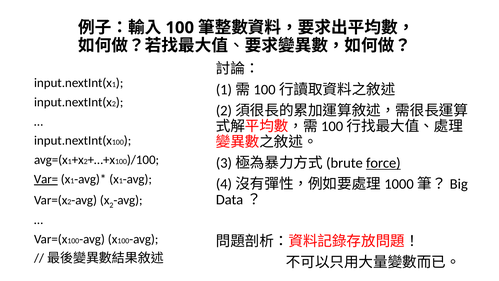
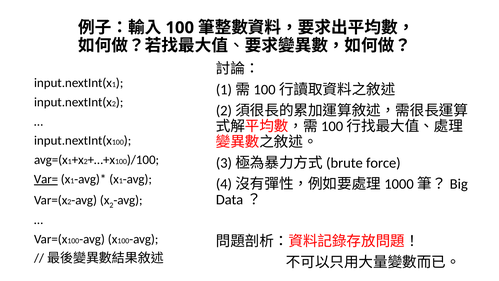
force underline: present -> none
